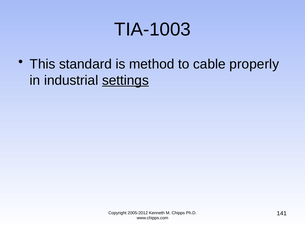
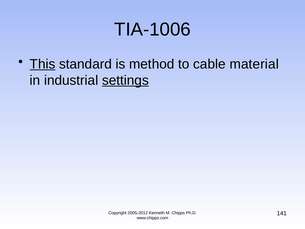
TIA-1003: TIA-1003 -> TIA-1006
This underline: none -> present
properly: properly -> material
